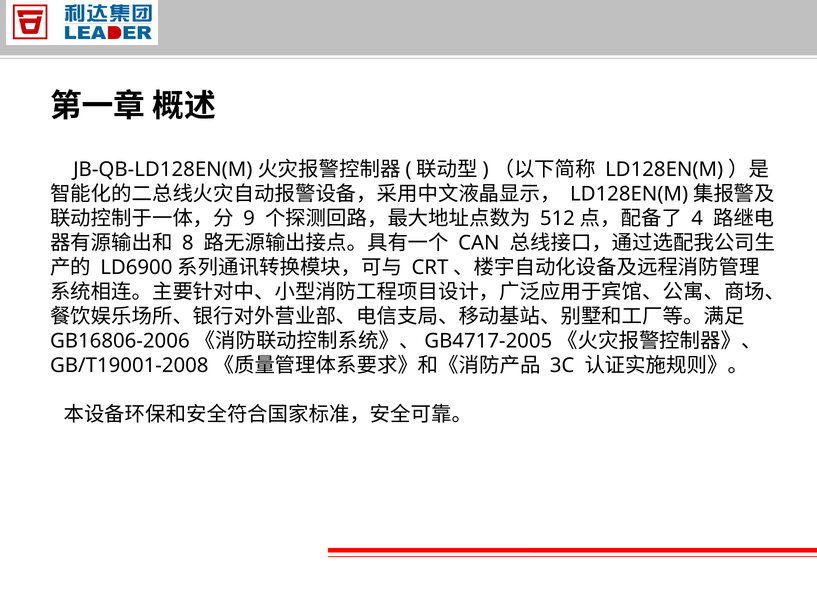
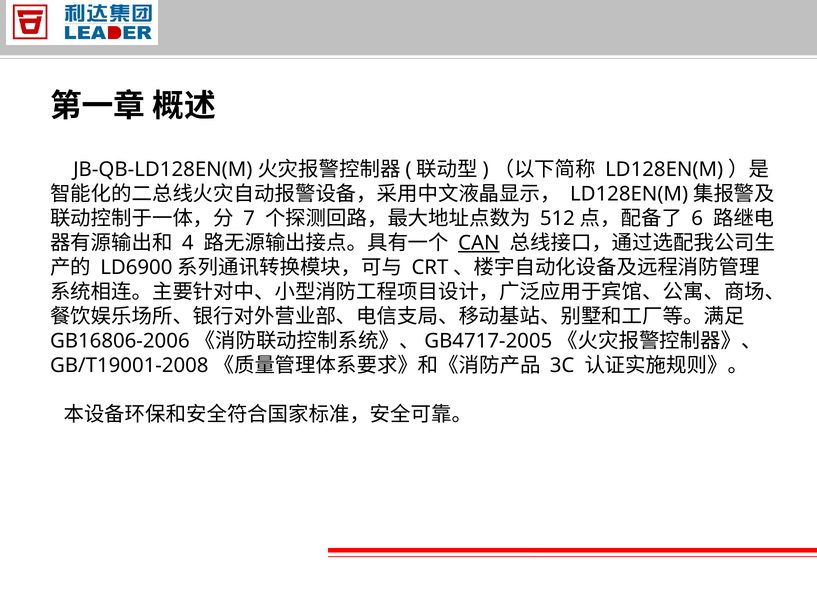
9: 9 -> 7
4: 4 -> 6
8: 8 -> 4
CAN underline: none -> present
